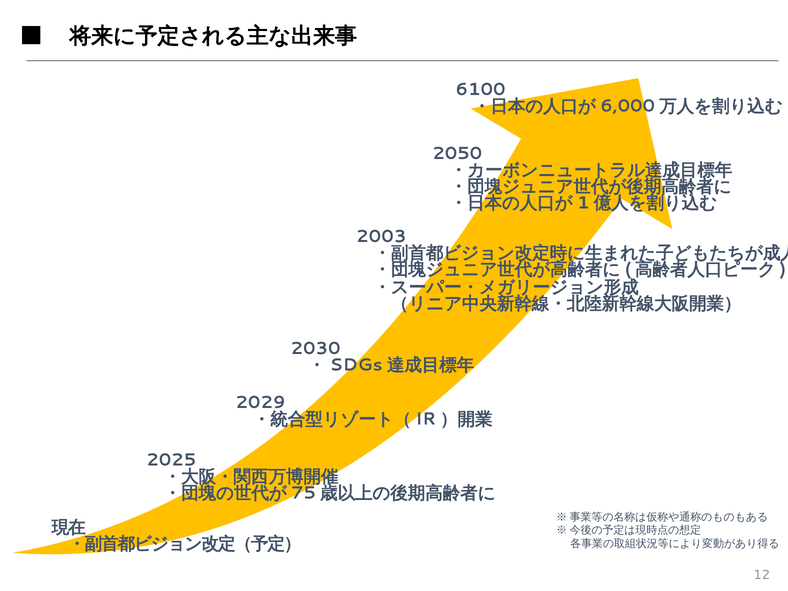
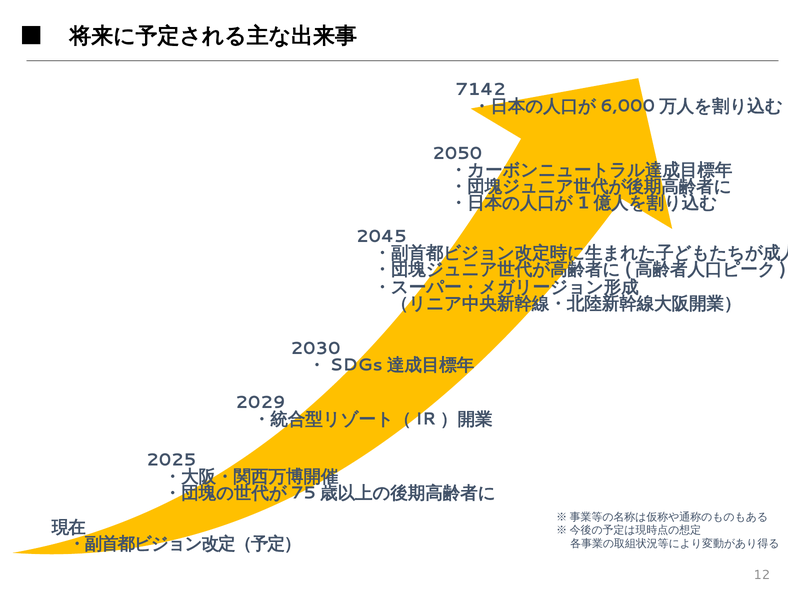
6100: 6100 -> 7142
2003: 2003 -> 2045
